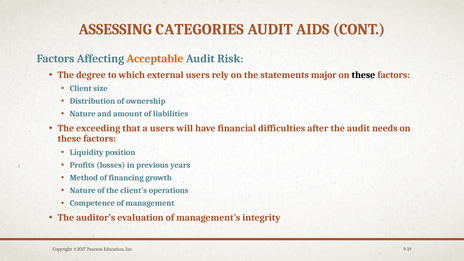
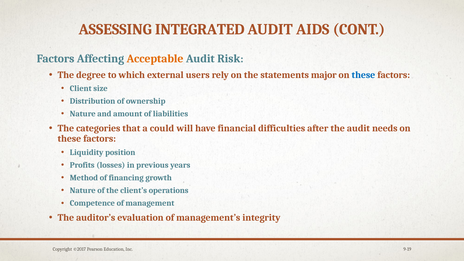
CATEGORIES: CATEGORIES -> INTEGRATED
these at (363, 75) colour: black -> blue
exceeding: exceeding -> categories
a users: users -> could
